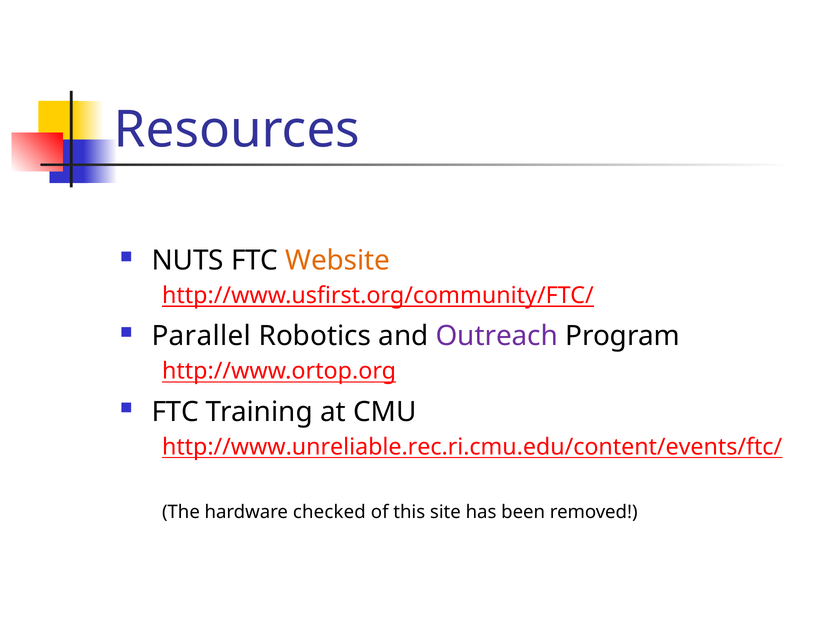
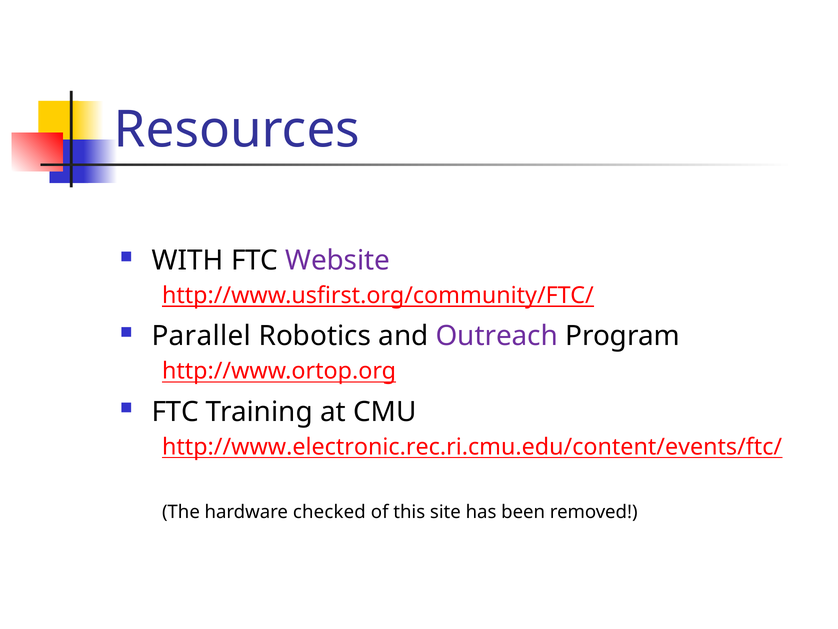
NUTS: NUTS -> WITH
Website colour: orange -> purple
http://www.unreliable.rec.ri.cmu.edu/content/events/ftc/: http://www.unreliable.rec.ri.cmu.edu/content/events/ftc/ -> http://www.electronic.rec.ri.cmu.edu/content/events/ftc/
